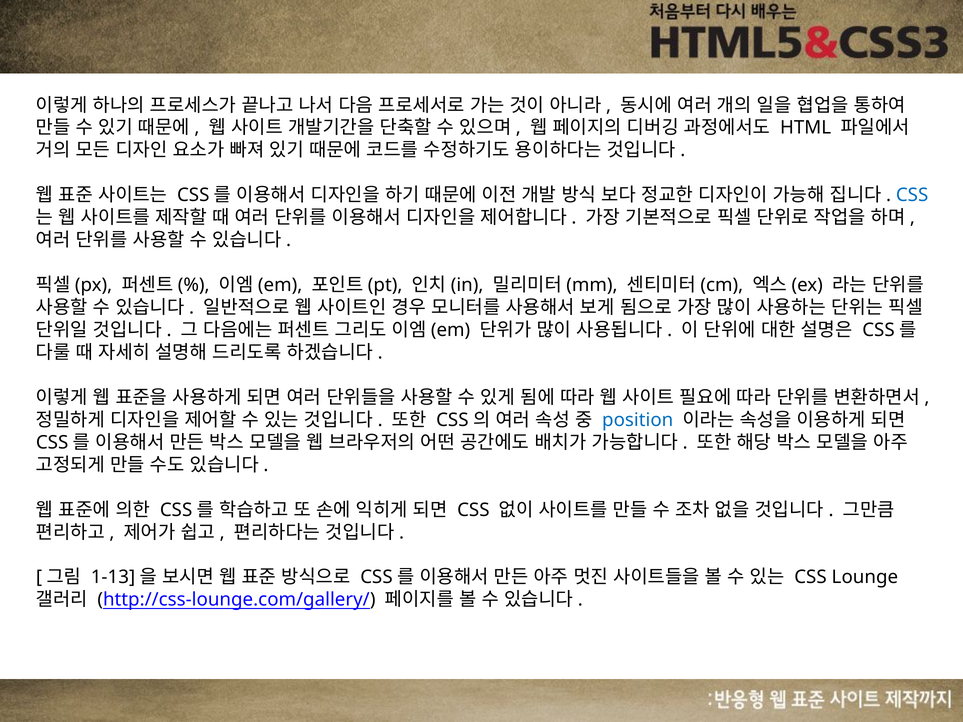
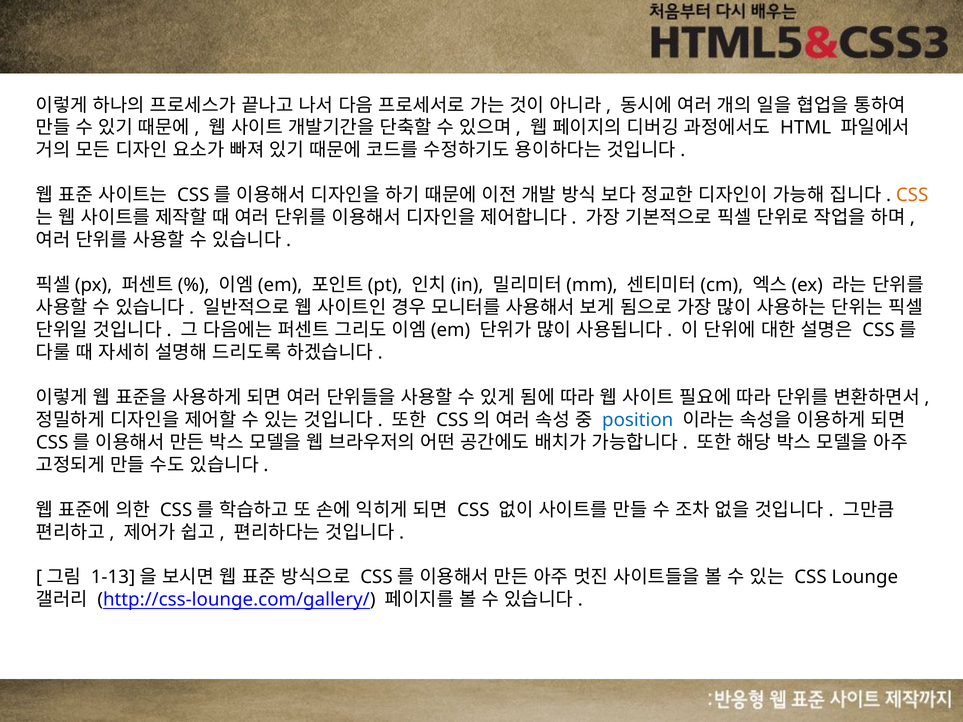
CSS at (912, 195) colour: blue -> orange
